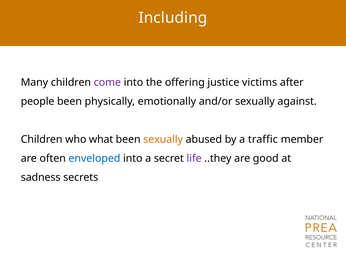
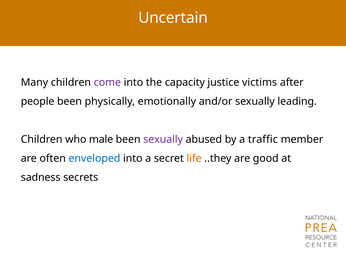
Including: Including -> Uncertain
offering: offering -> capacity
against: against -> leading
what: what -> male
sexually at (163, 140) colour: orange -> purple
life colour: purple -> orange
